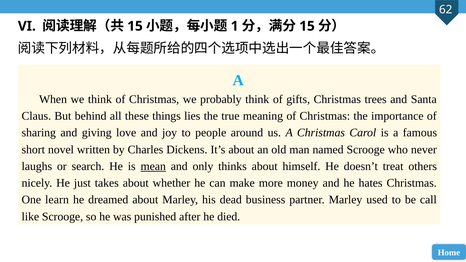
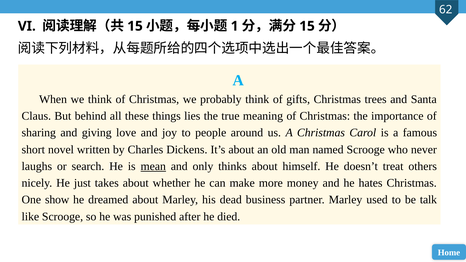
learn: learn -> show
call: call -> talk
